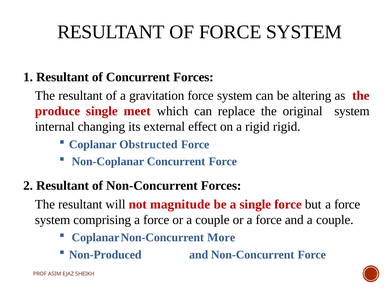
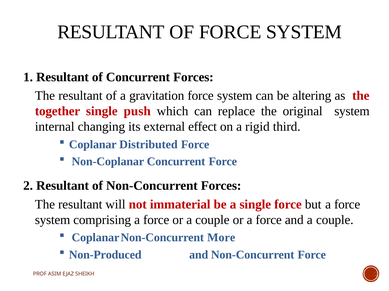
produce: produce -> together
meet: meet -> push
rigid rigid: rigid -> third
Obstructed: Obstructed -> Distributed
magnitude: magnitude -> immaterial
